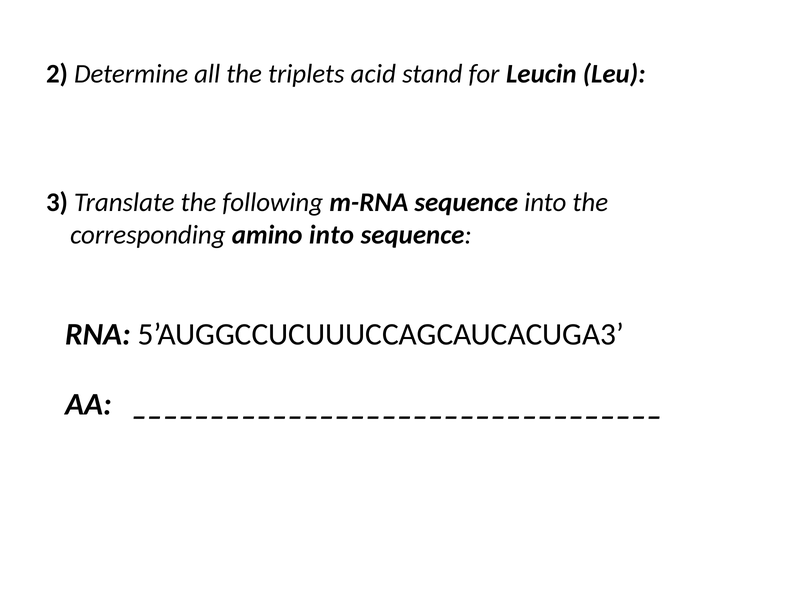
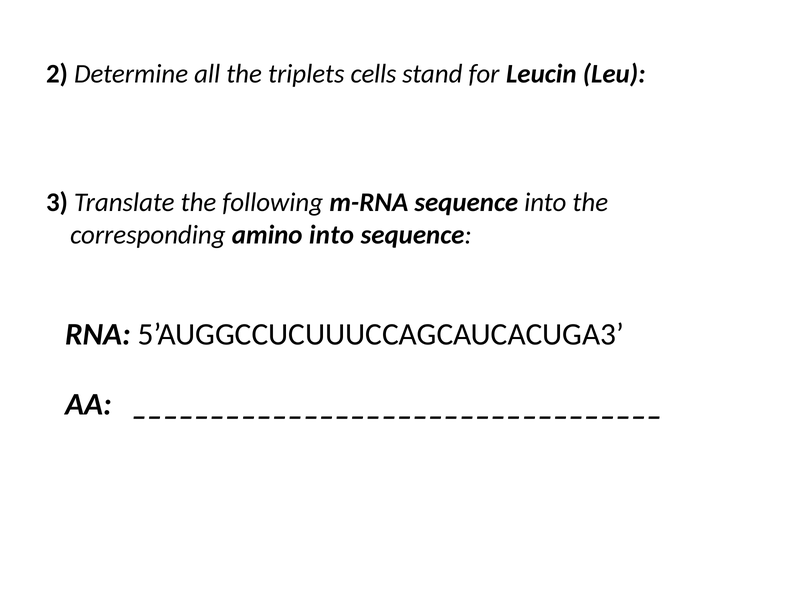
acid: acid -> cells
